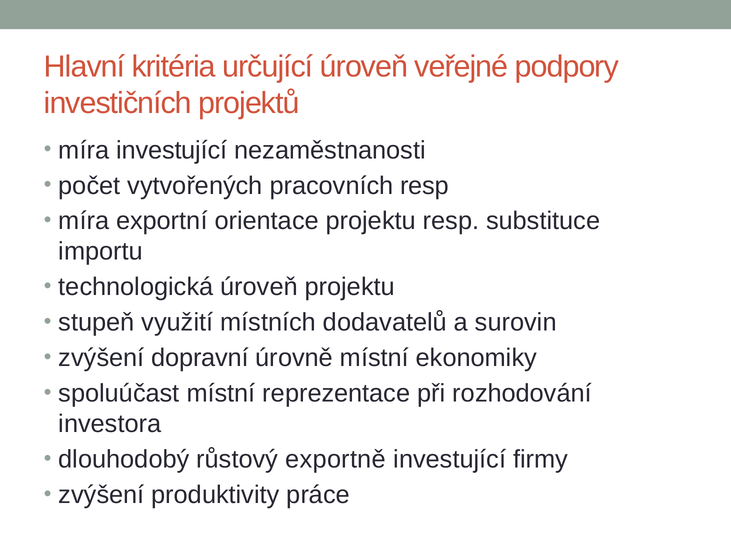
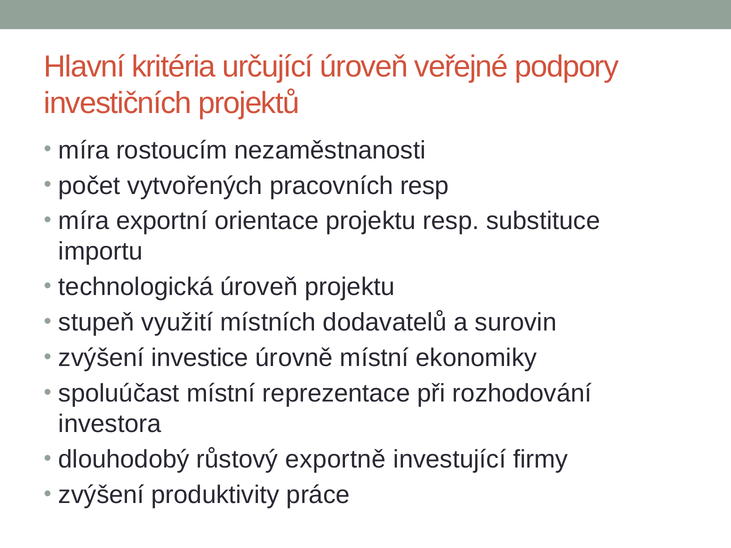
míra investující: investující -> rostoucím
dopravní: dopravní -> investice
